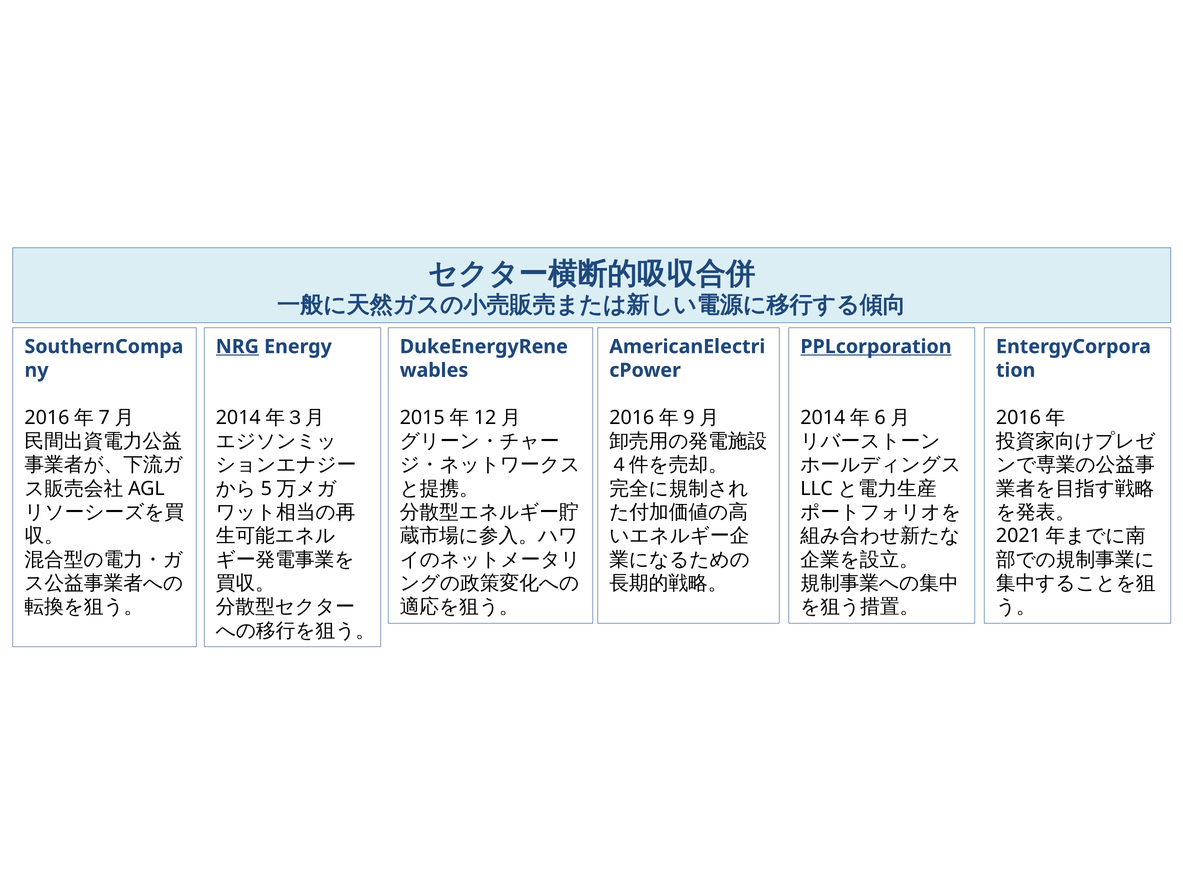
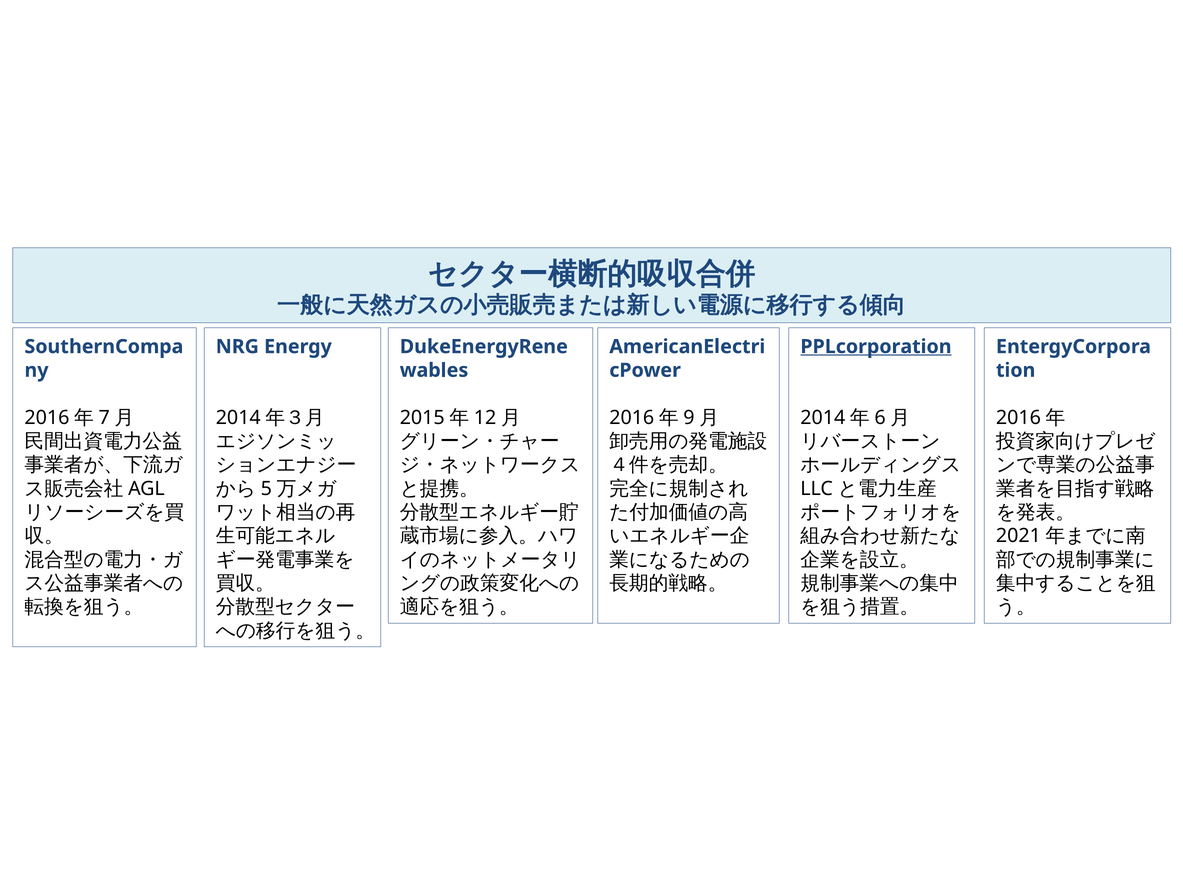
NRG underline: present -> none
